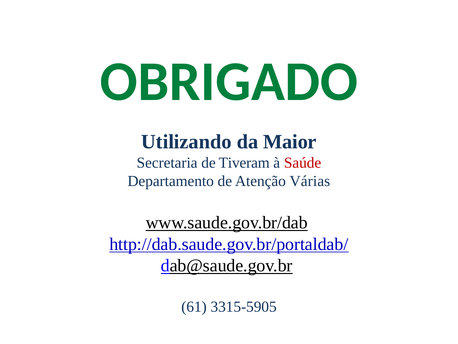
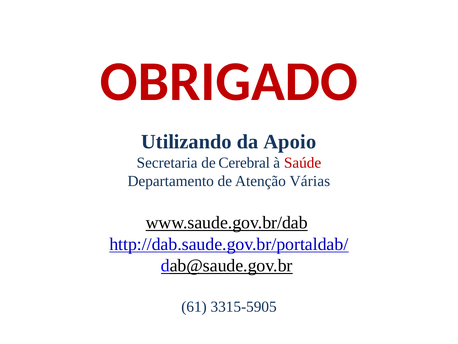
OBRIGADO colour: green -> red
Maior: Maior -> Apoio
Tiveram: Tiveram -> Cerebral
